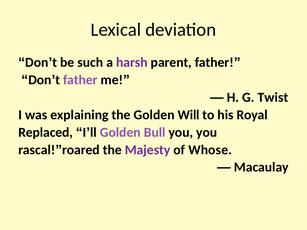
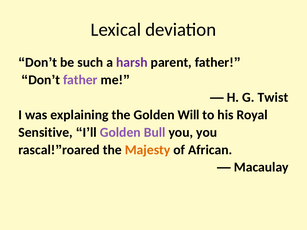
Replaced: Replaced -> Sensitive
Majesty colour: purple -> orange
Whose: Whose -> African
